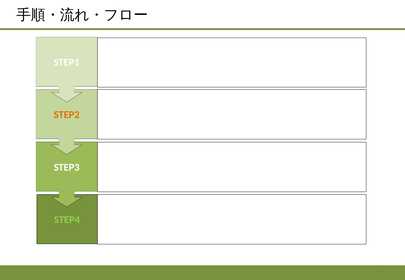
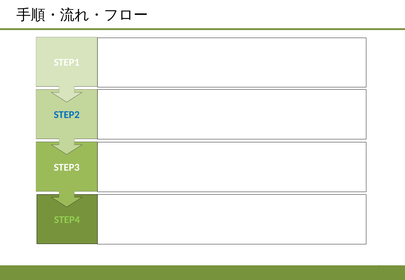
STEP2 colour: orange -> blue
